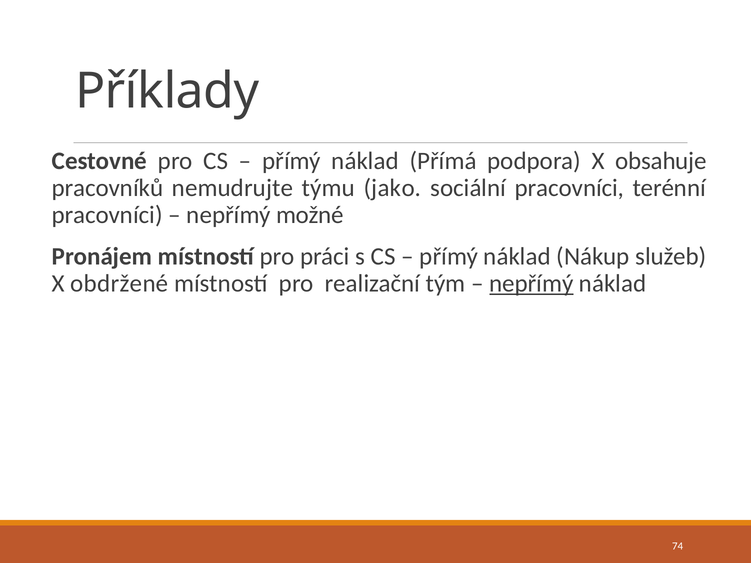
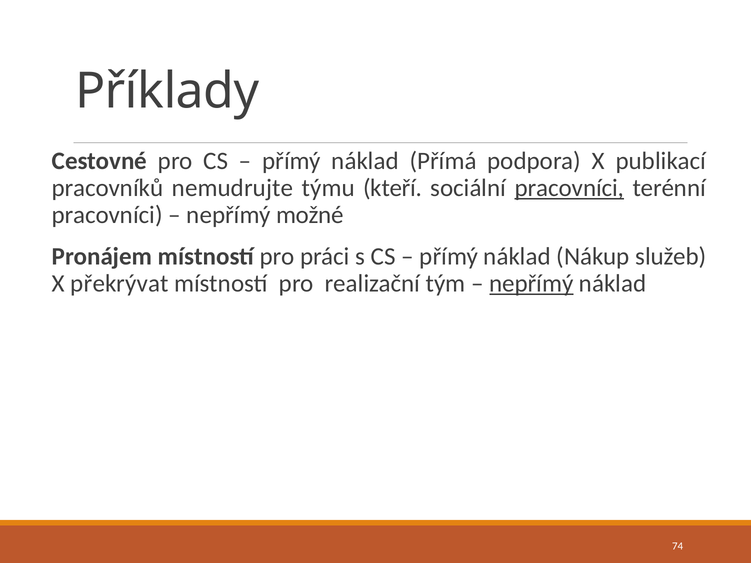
obsahuje: obsahuje -> publikací
jako: jako -> kteří
pracovníci at (569, 188) underline: none -> present
obdržené: obdržené -> překrývat
